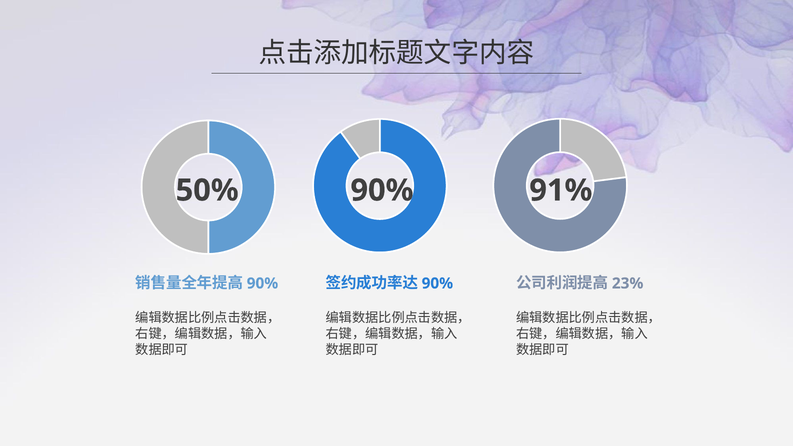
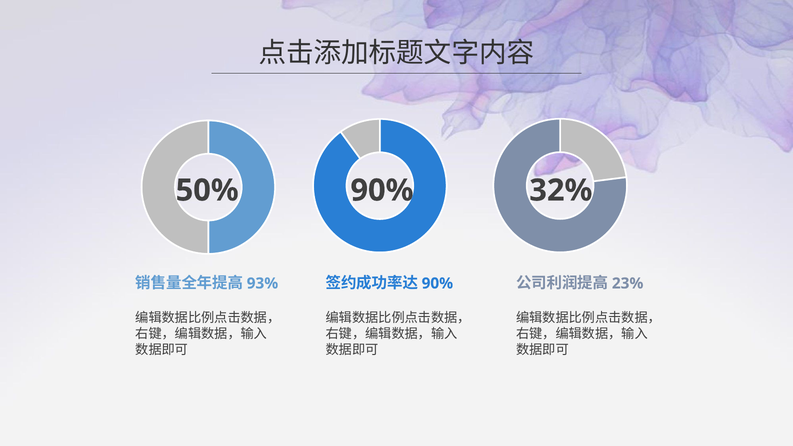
91%: 91% -> 32%
90% at (262, 283): 90% -> 93%
